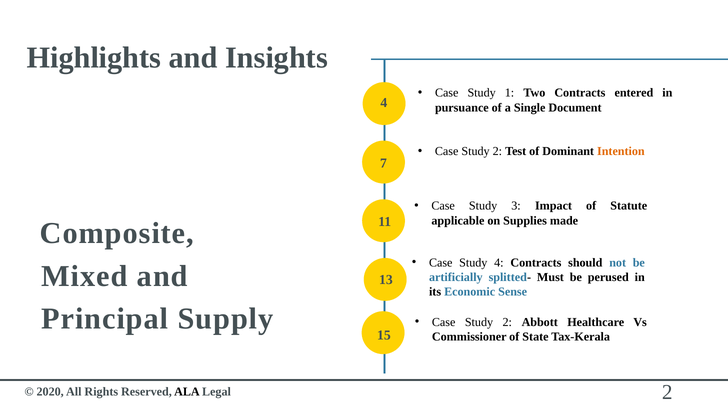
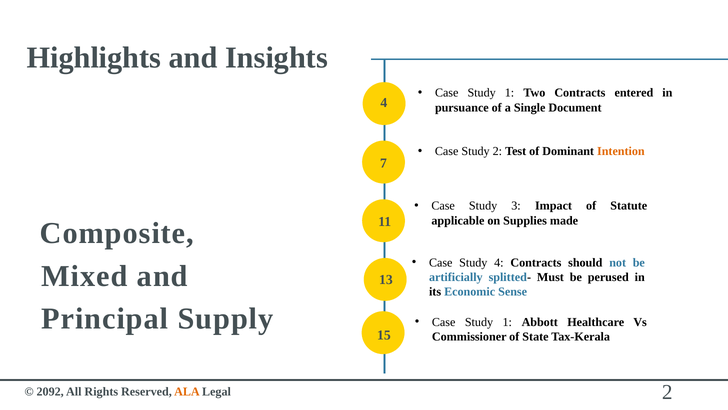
2 at (507, 322): 2 -> 1
2020: 2020 -> 2092
ALA colour: black -> orange
